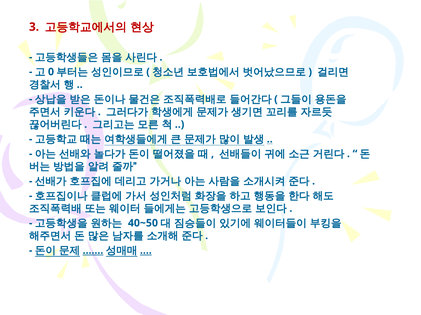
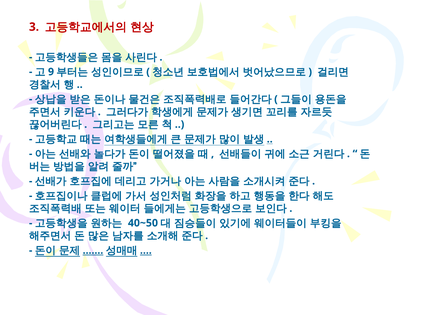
0: 0 -> 9
